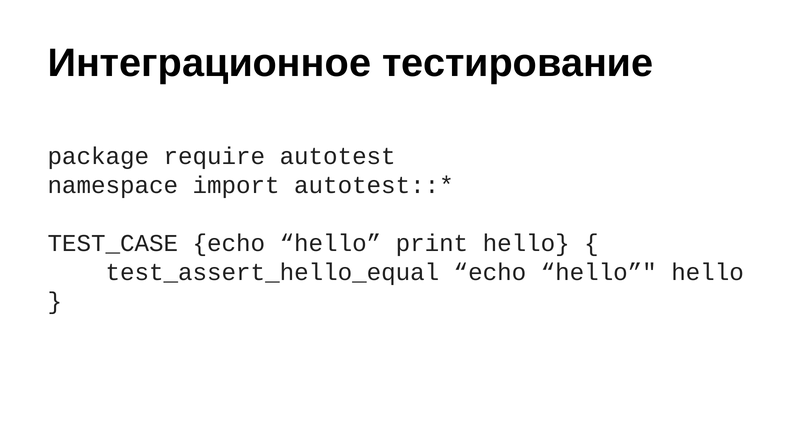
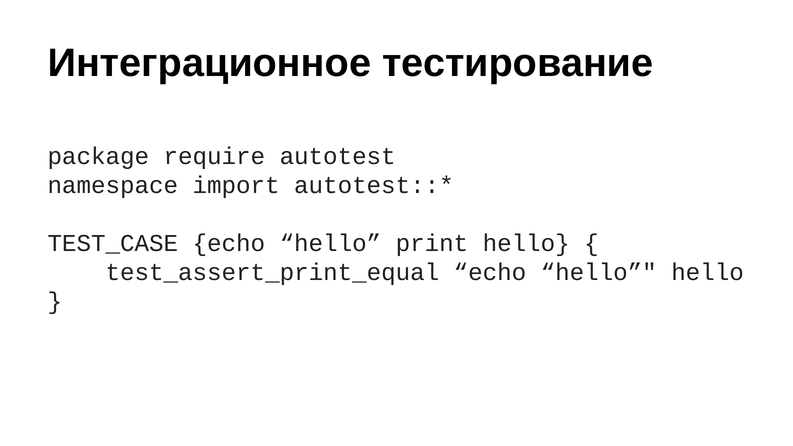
test_assert_hello_equal: test_assert_hello_equal -> test_assert_print_equal
